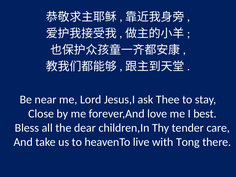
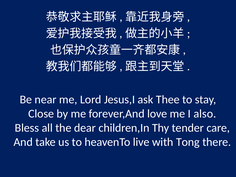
best: best -> also
